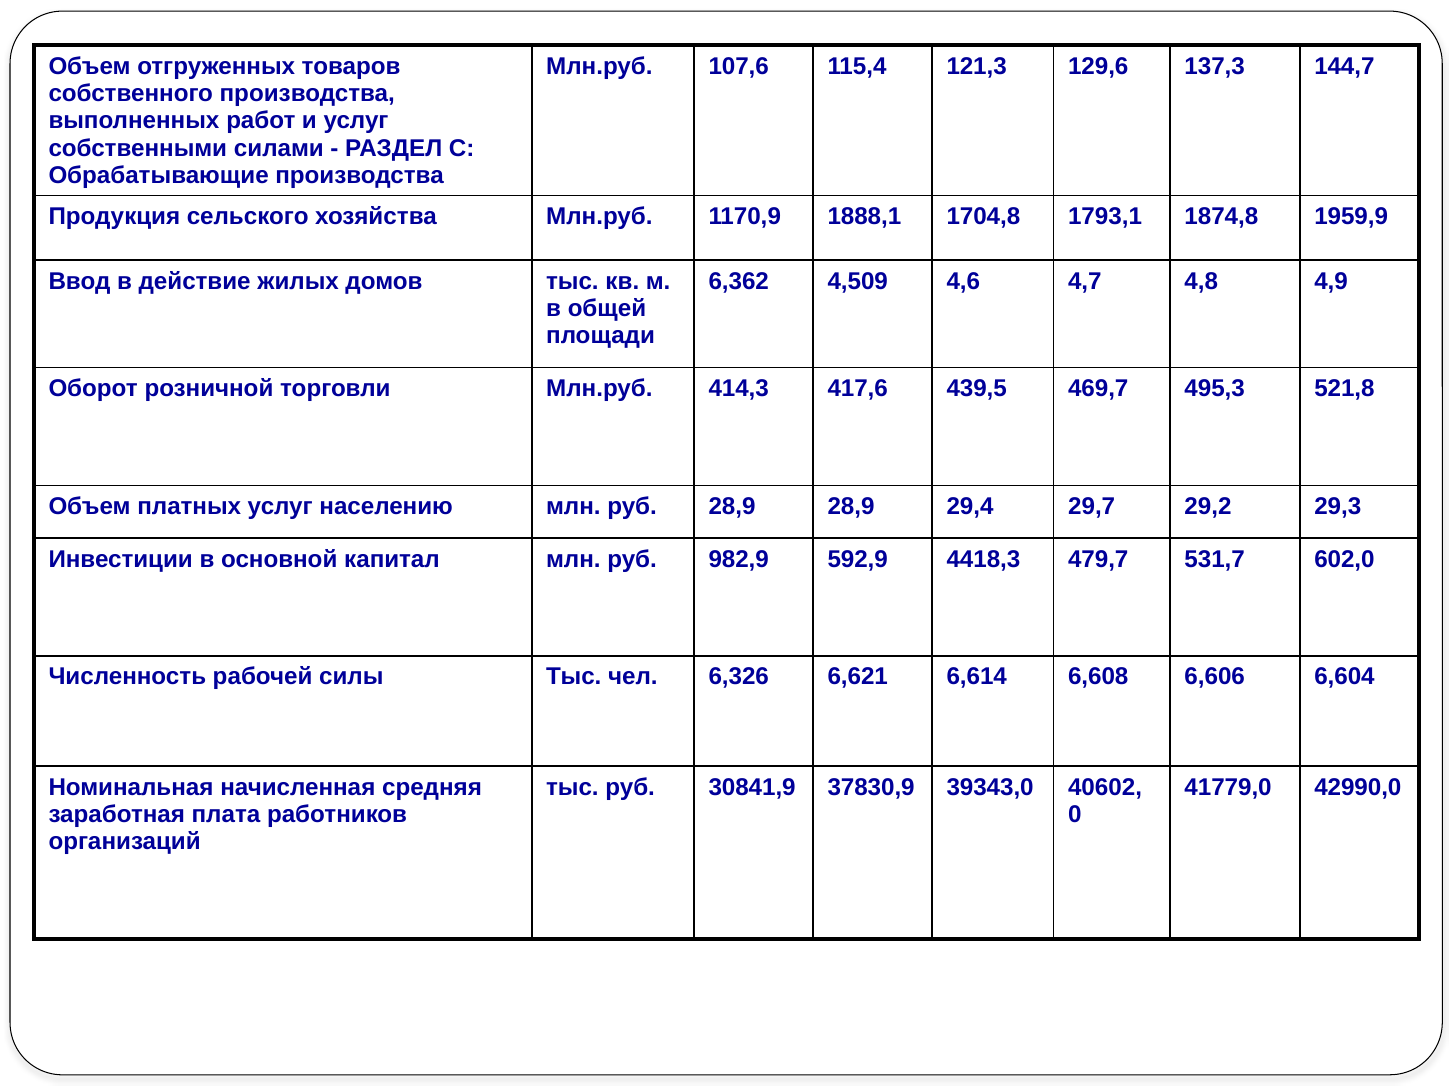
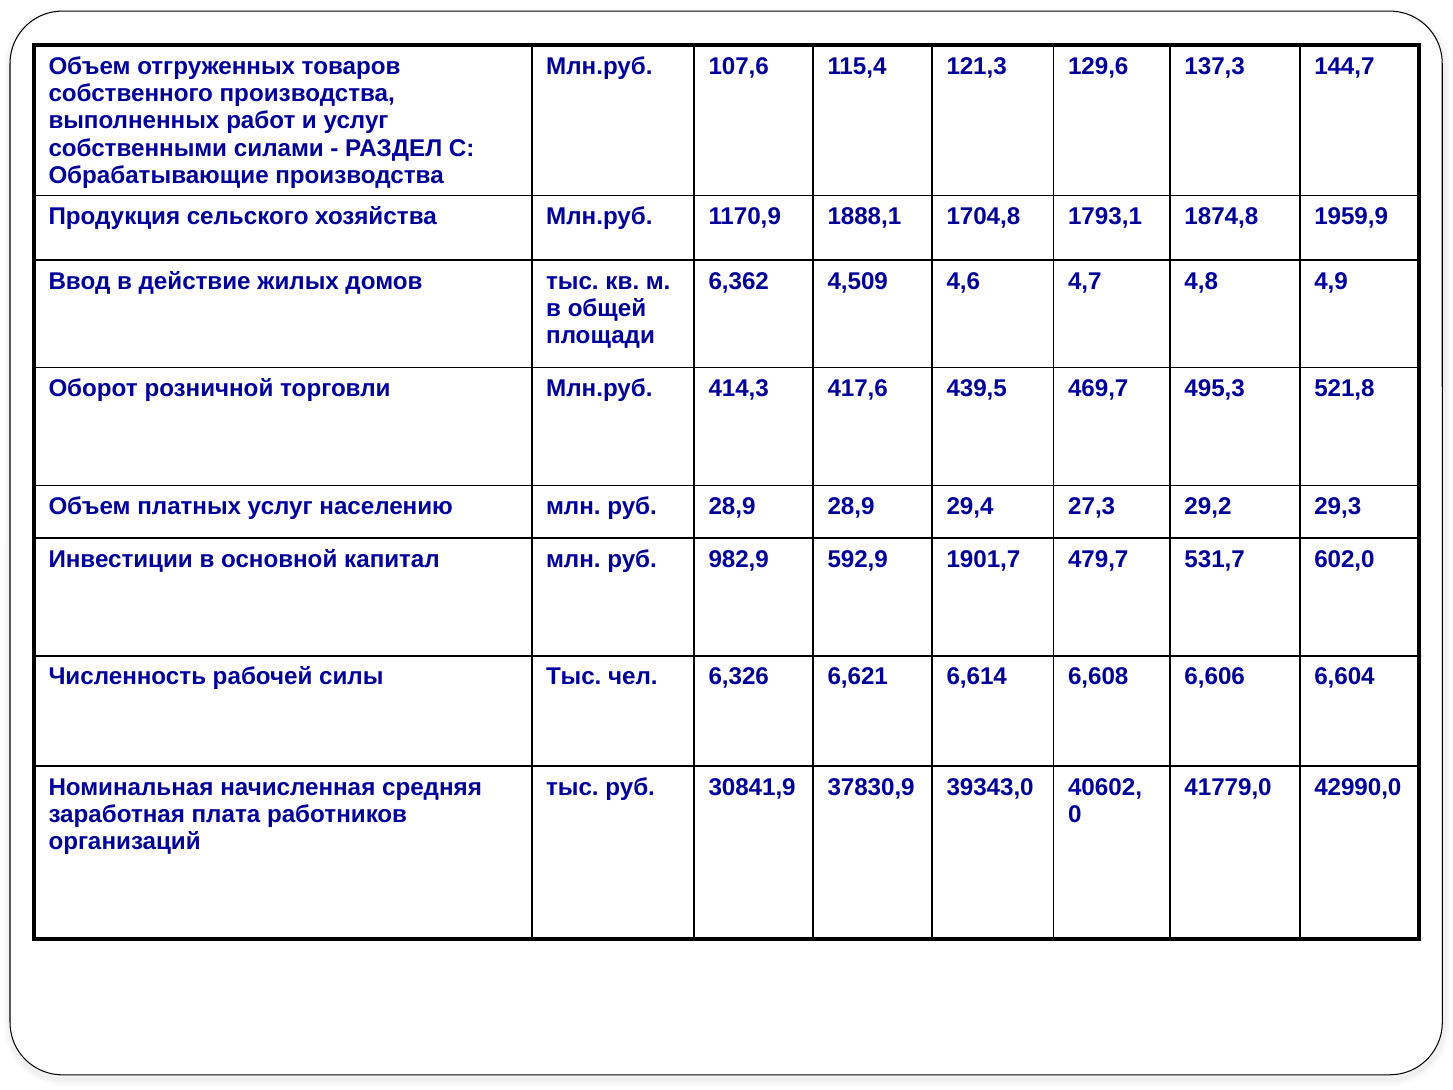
29,7: 29,7 -> 27,3
4418,3: 4418,3 -> 1901,7
